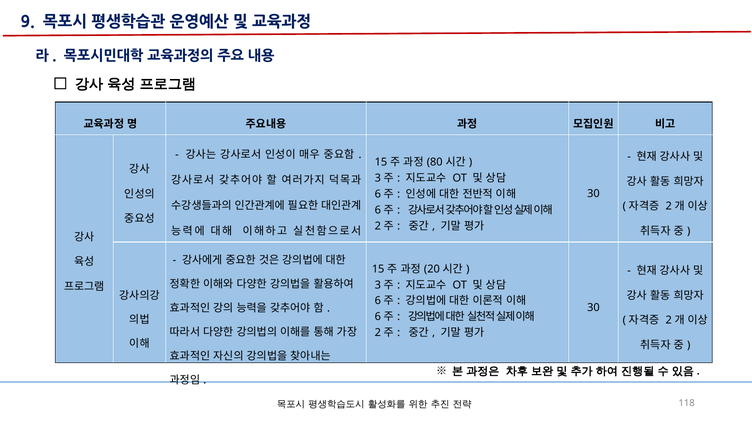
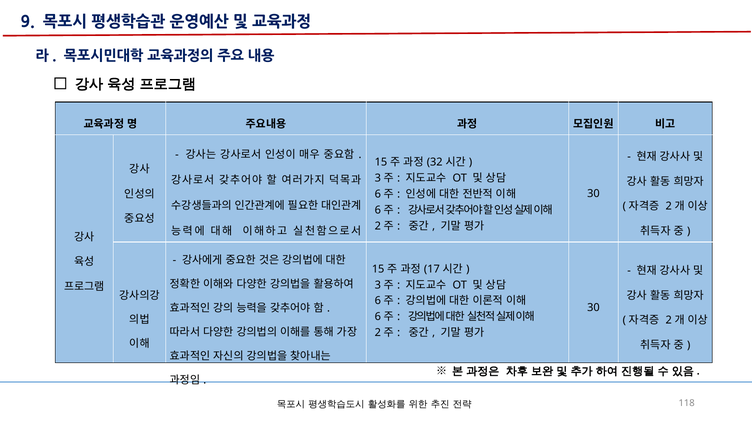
80: 80 -> 32
20: 20 -> 17
